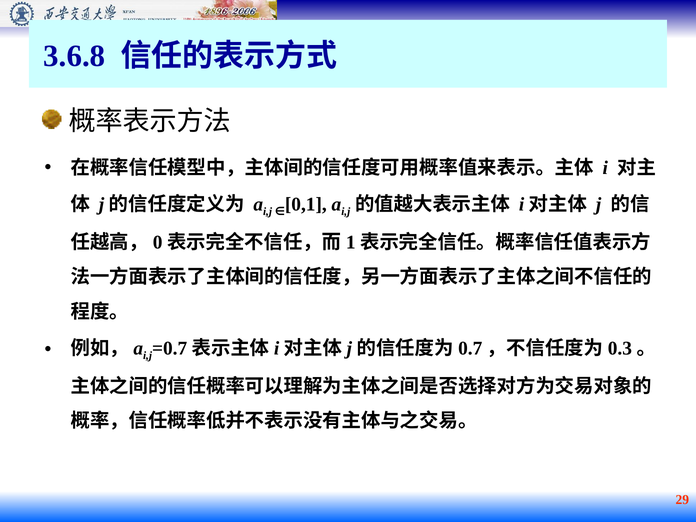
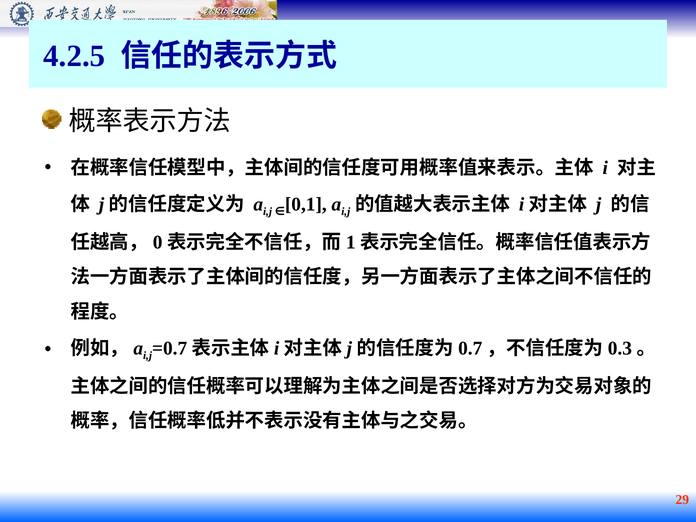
3.6.8: 3.6.8 -> 4.2.5
